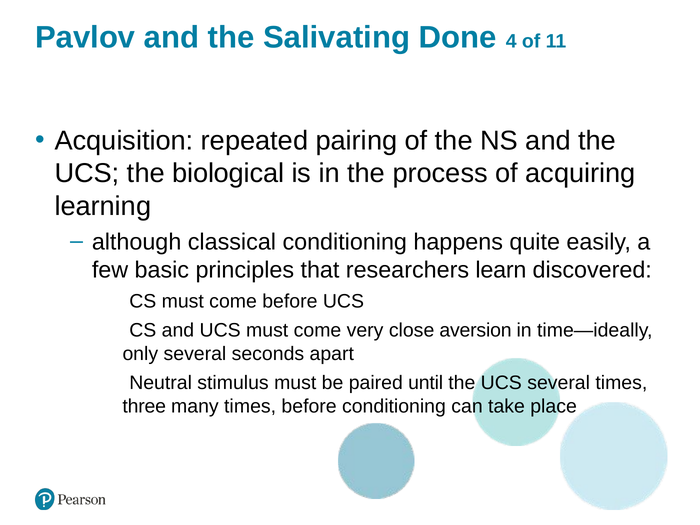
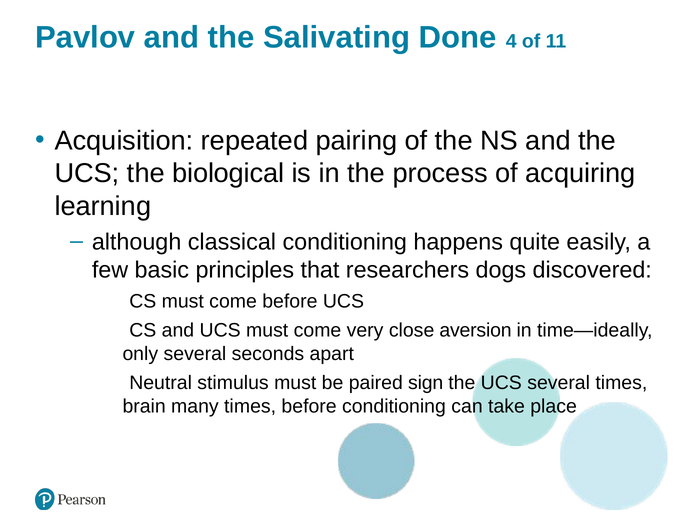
learn: learn -> dogs
until: until -> sign
three: three -> brain
